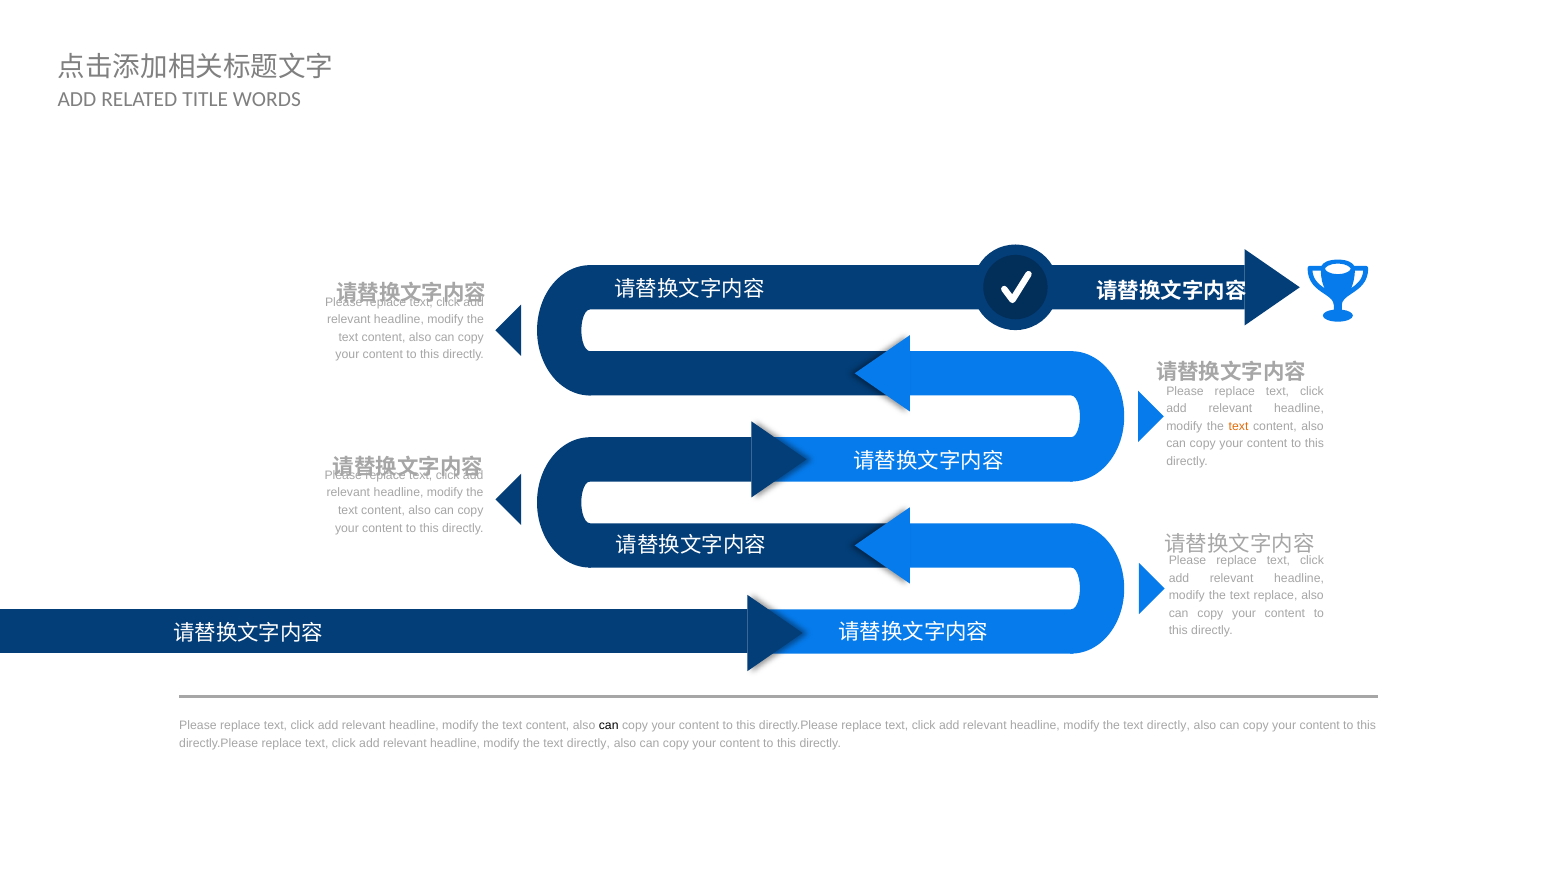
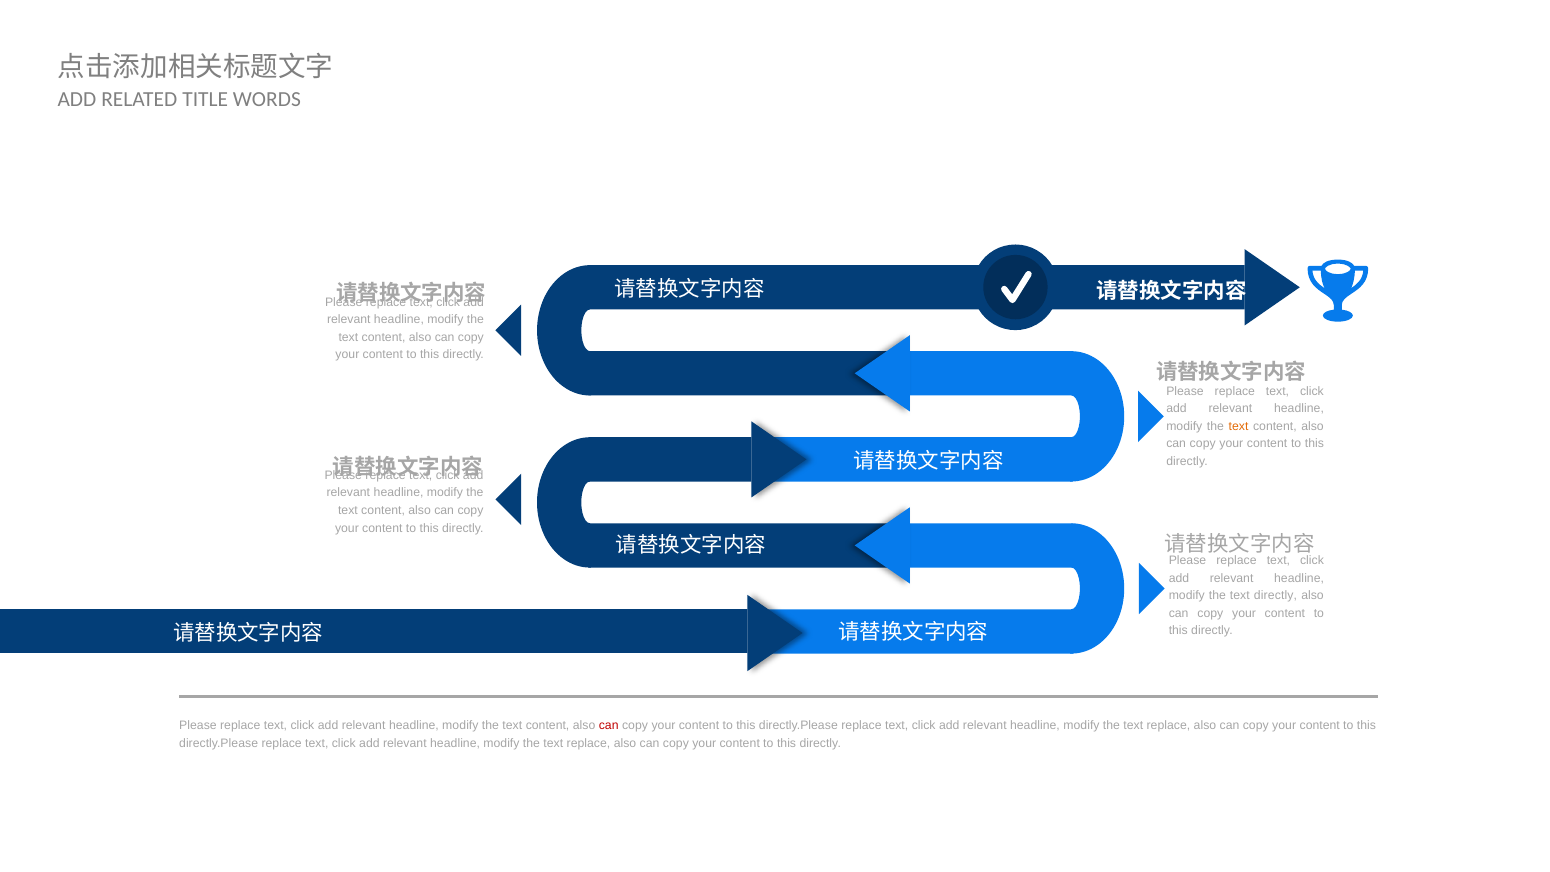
text replace: replace -> directly
can at (609, 726) colour: black -> red
directly at (1168, 726): directly -> replace
directly at (588, 743): directly -> replace
